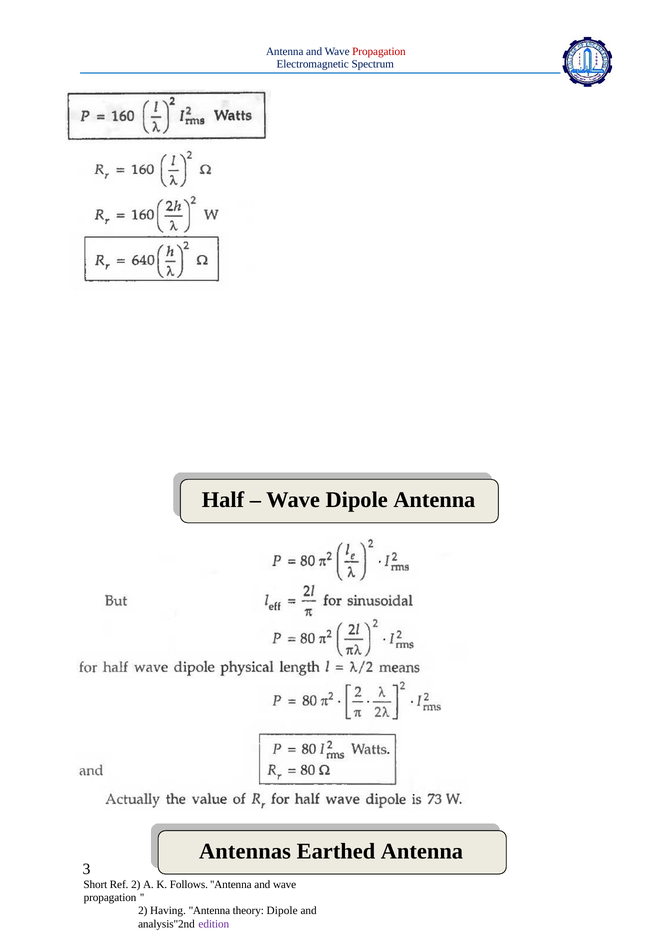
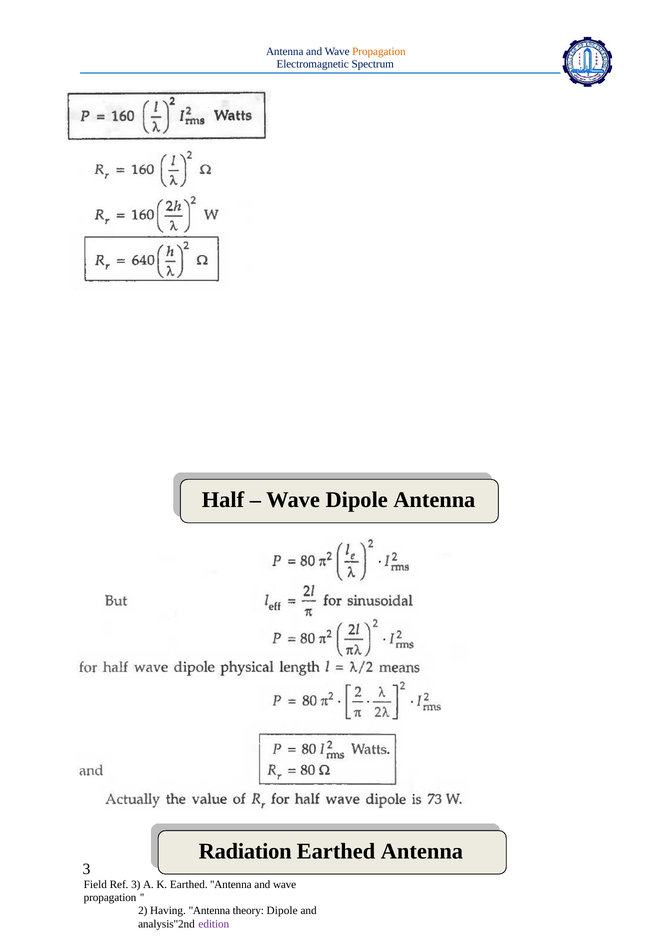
Propagation at (379, 51) colour: red -> orange
Antennas: Antennas -> Radiation
Short: Short -> Field
Ref 2: 2 -> 3
K Follows: Follows -> Earthed
